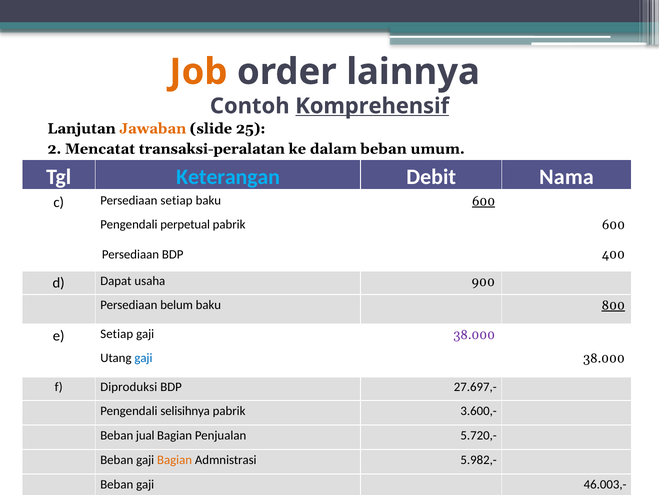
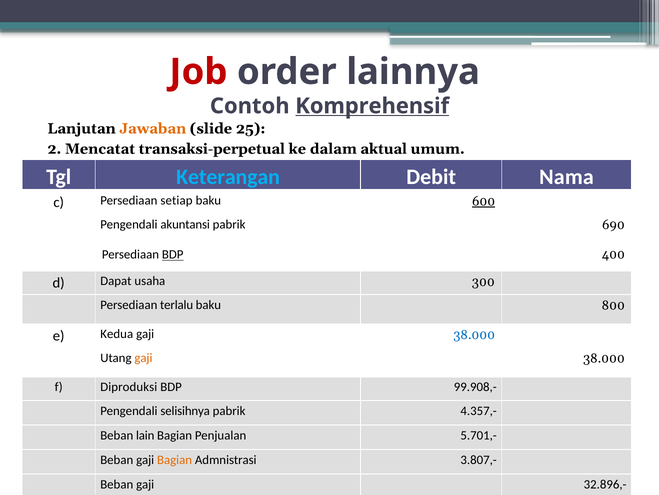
Job colour: orange -> red
transaksi-peralatan: transaksi-peralatan -> transaksi-perpetual
dalam beban: beban -> aktual
perpetual: perpetual -> akuntansi
pabrik 600: 600 -> 690
BDP at (173, 254) underline: none -> present
900: 900 -> 300
belum: belum -> terlalu
800 underline: present -> none
e Setiap: Setiap -> Kedua
38.000 at (474, 334) colour: purple -> blue
gaji at (143, 357) colour: blue -> orange
27.697,-: 27.697,- -> 99.908,-
3.600,-: 3.600,- -> 4.357,-
jual: jual -> lain
5.720,-: 5.720,- -> 5.701,-
5.982,-: 5.982,- -> 3.807,-
46.003,-: 46.003,- -> 32.896,-
